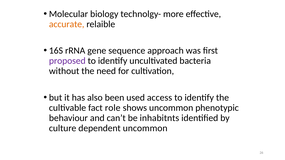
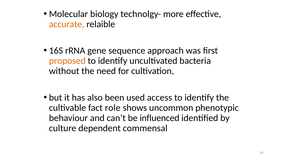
proposed colour: purple -> orange
inhabitnts: inhabitnts -> influenced
dependent uncommon: uncommon -> commensal
